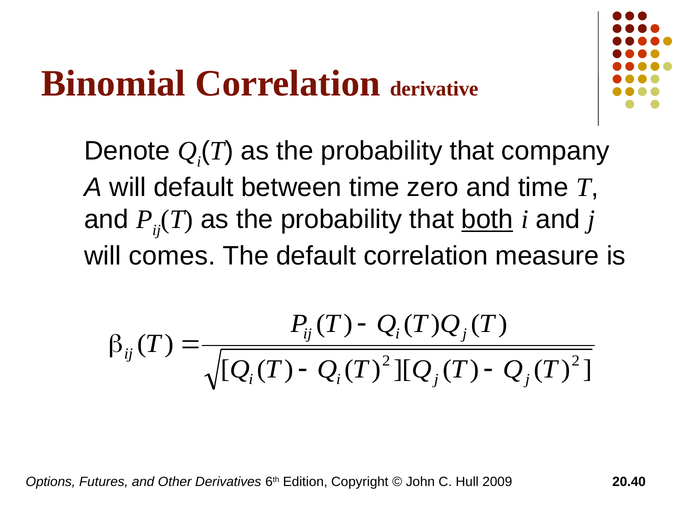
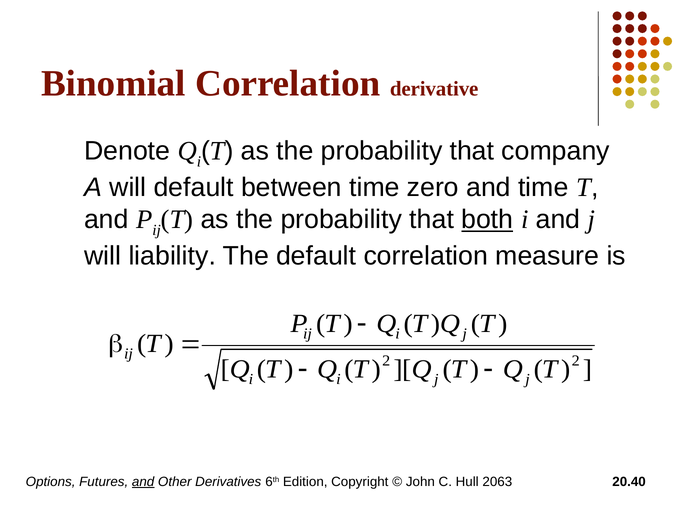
comes: comes -> liability
and at (143, 482) underline: none -> present
2009: 2009 -> 2063
